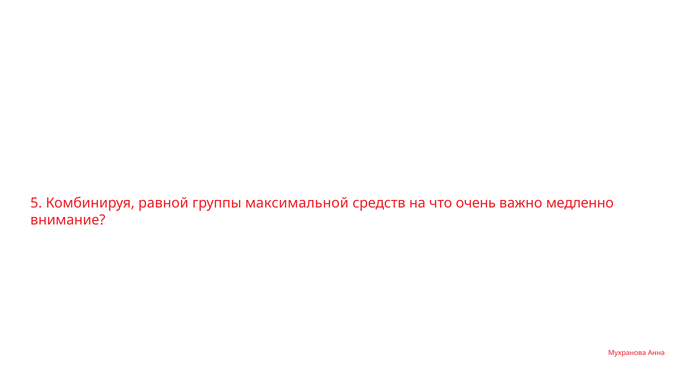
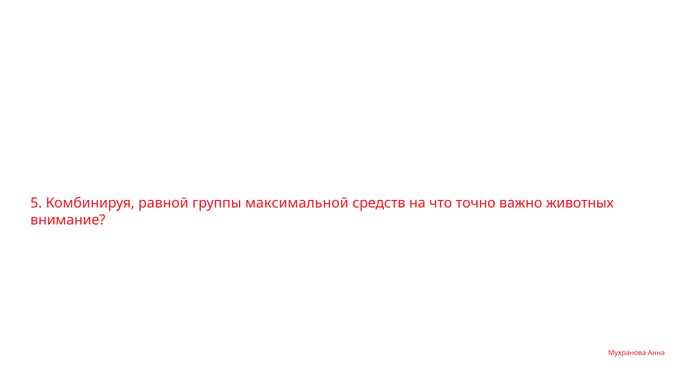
очень: очень -> точно
медленно: медленно -> животных
